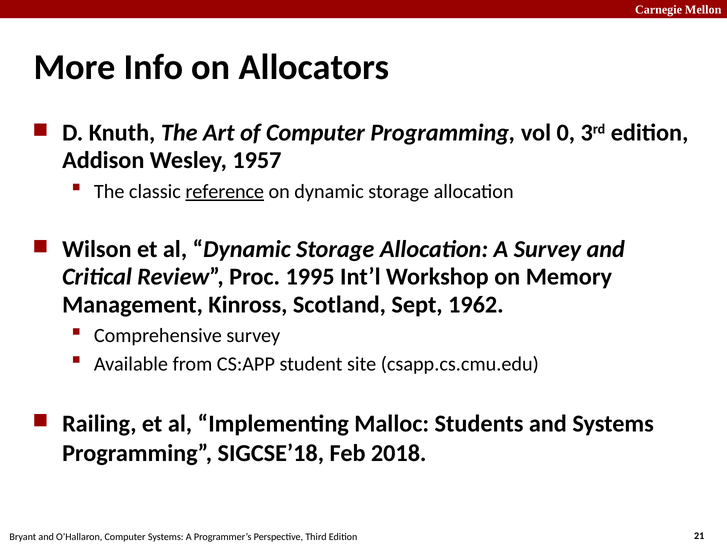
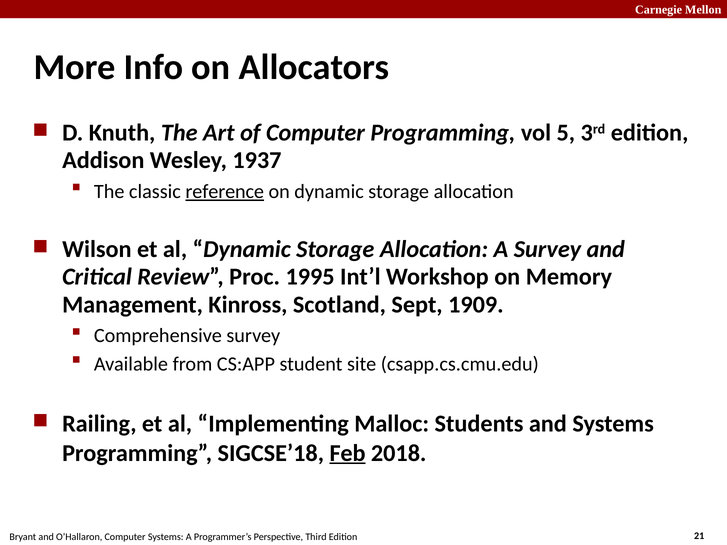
0: 0 -> 5
1957: 1957 -> 1937
1962: 1962 -> 1909
Feb underline: none -> present
